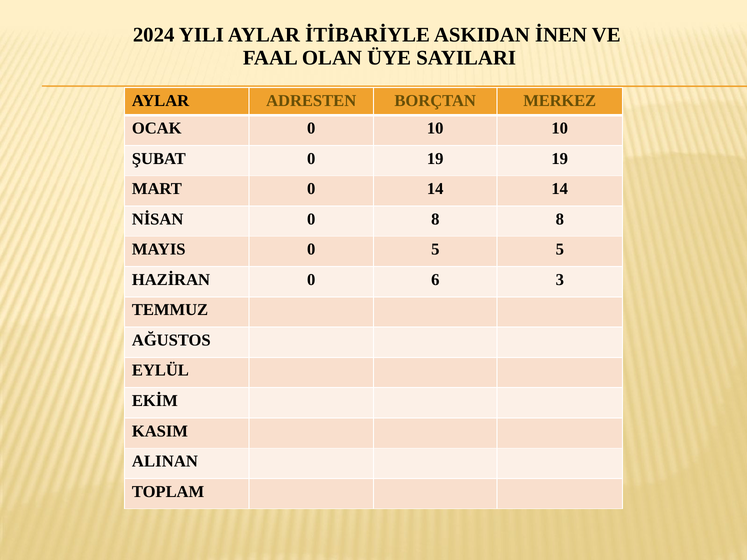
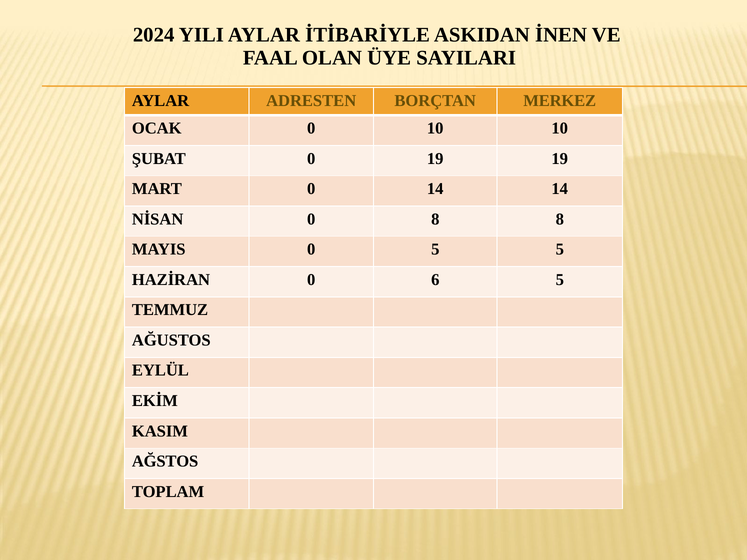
6 3: 3 -> 5
ALINAN: ALINAN -> AĞSTOS
